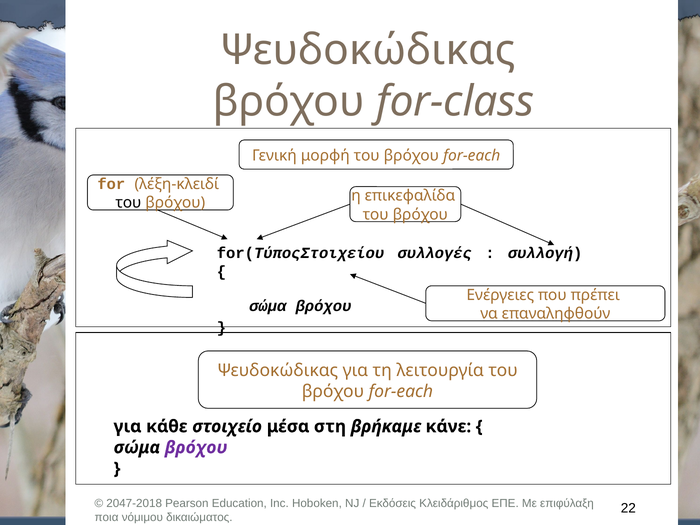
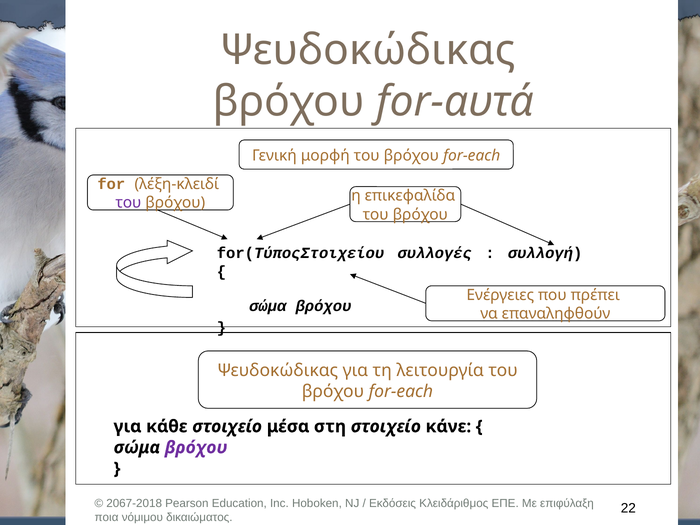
for-class: for-class -> for-αυτά
του at (128, 203) colour: black -> purple
στη βρήκαμε: βρήκαμε -> στοιχείο
2047-2018: 2047-2018 -> 2067-2018
